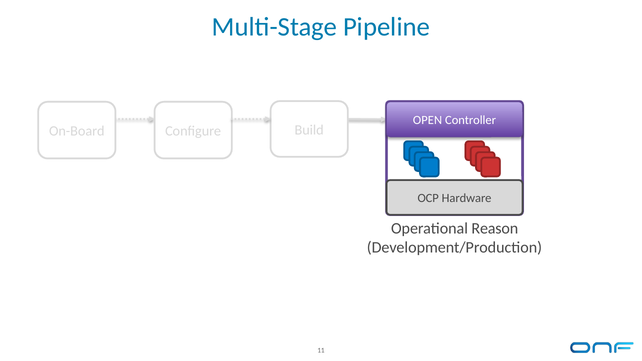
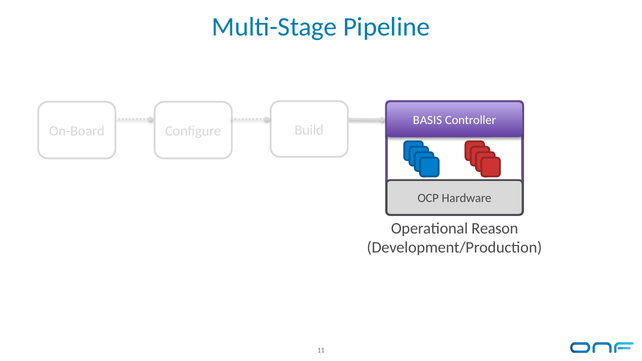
OPEN: OPEN -> BASIS
